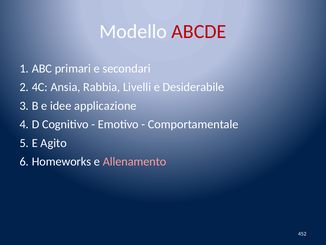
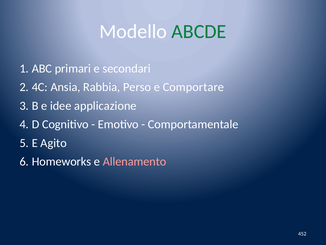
ABCDE colour: red -> green
Livelli: Livelli -> Perso
Desiderabile: Desiderabile -> Comportare
